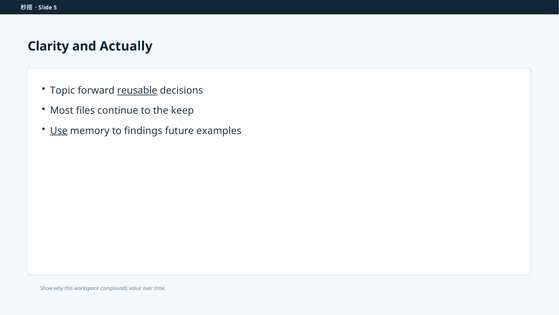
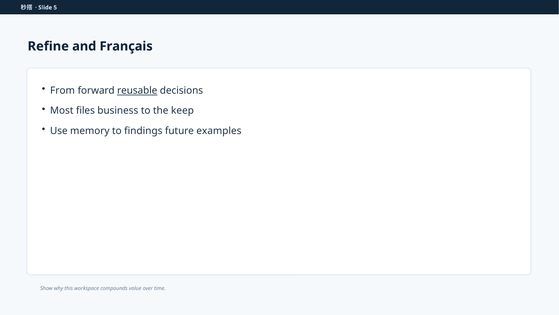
Clarity: Clarity -> Refine
Actually: Actually -> Français
Topic: Topic -> From
continue: continue -> business
Use underline: present -> none
